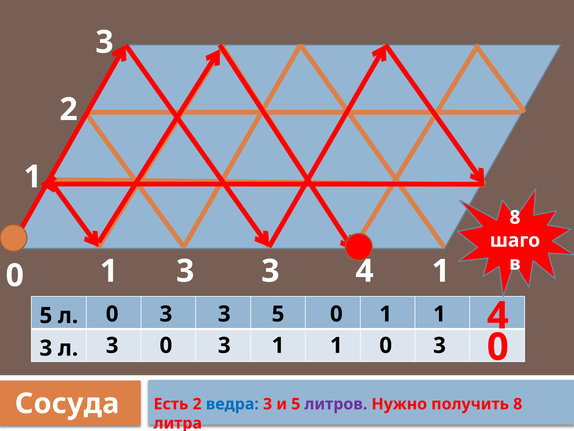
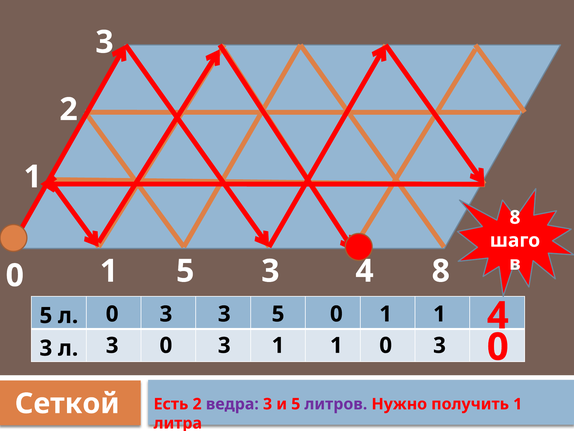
3 at (185, 271): 3 -> 5
1 at (441, 271): 1 -> 8
Сосуда: Сосуда -> Сеткой
ведра colour: blue -> purple
получить 8: 8 -> 1
